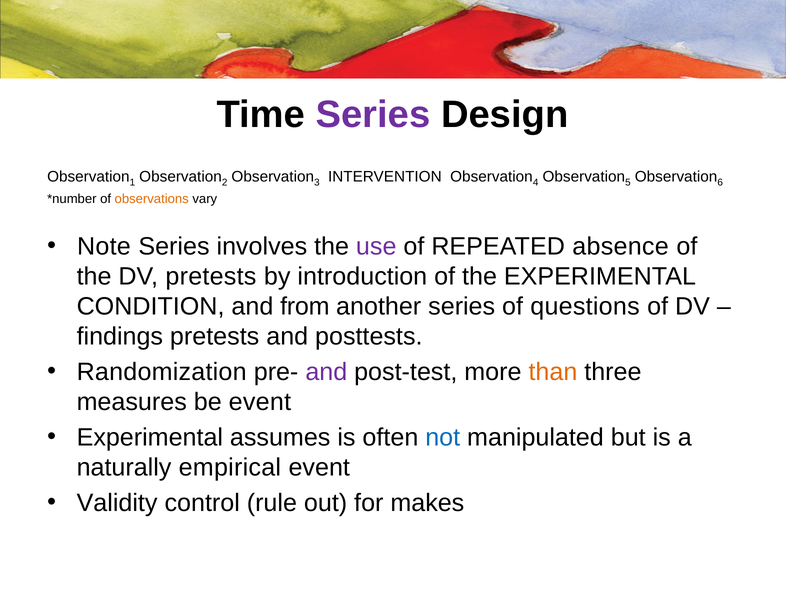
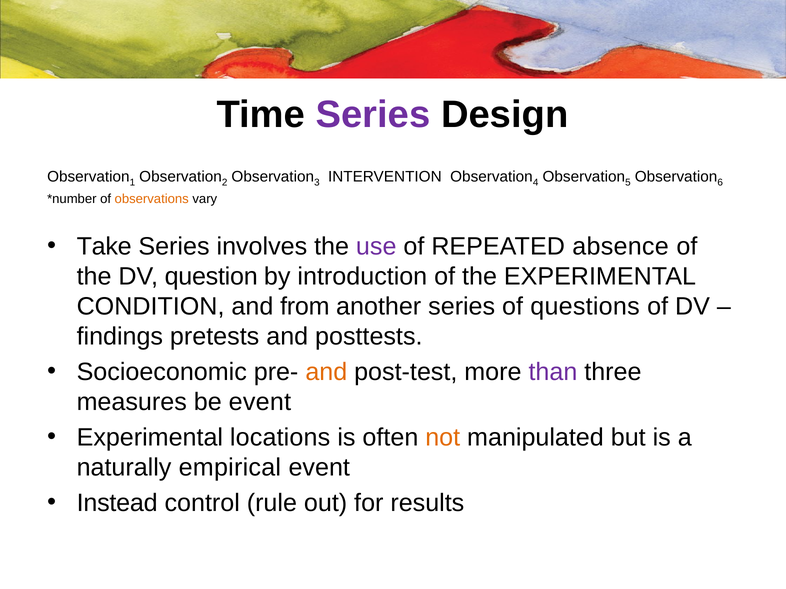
Note: Note -> Take
DV pretests: pretests -> question
Randomization: Randomization -> Socioeconomic
and at (326, 372) colour: purple -> orange
than colour: orange -> purple
assumes: assumes -> locations
not colour: blue -> orange
Validity: Validity -> Instead
makes: makes -> results
